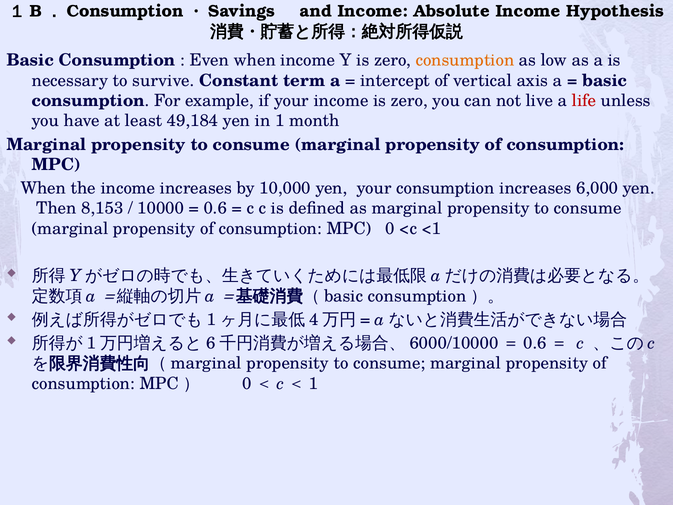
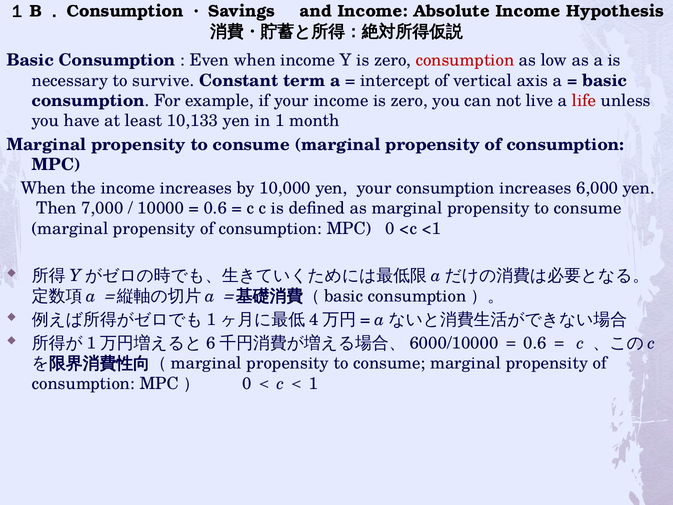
consumption at (465, 60) colour: orange -> red
49,184: 49,184 -> 10,133
8,153: 8,153 -> 7,000
